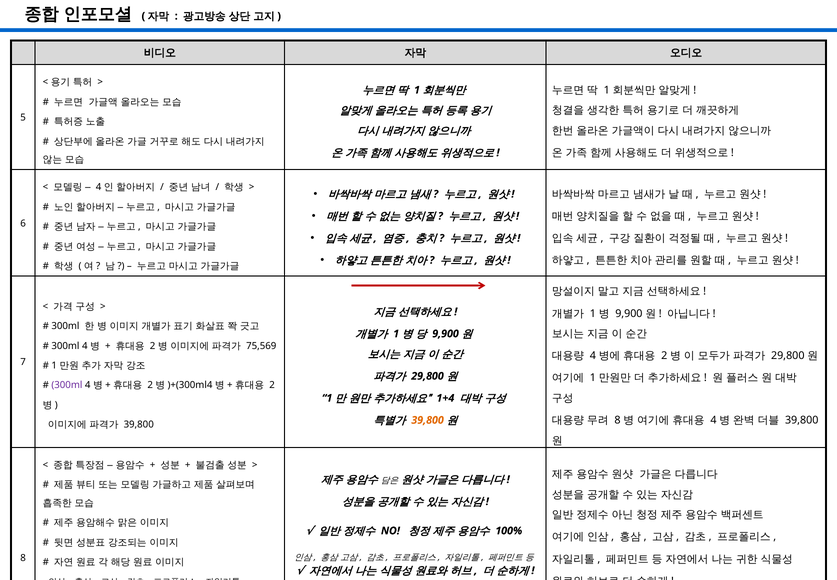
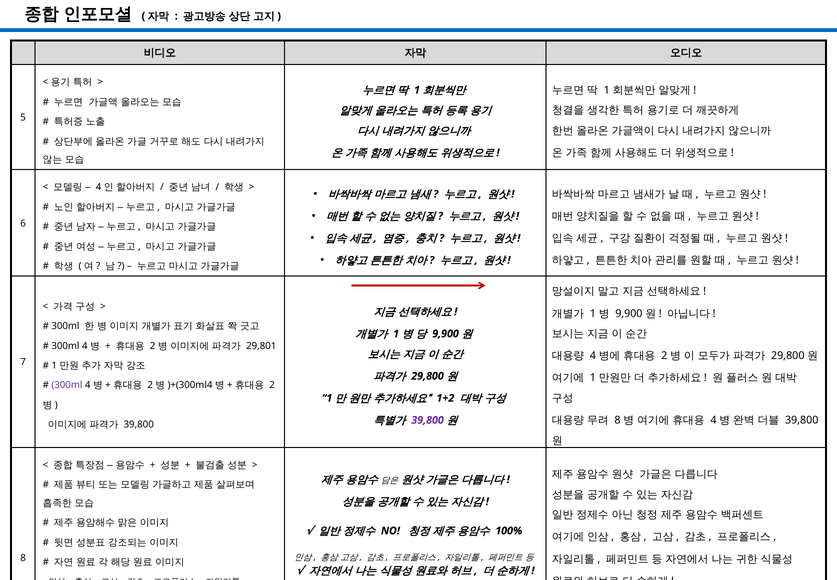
75,569: 75,569 -> 29,801
1+4: 1+4 -> 1+2
39,800 at (428, 420) colour: orange -> purple
